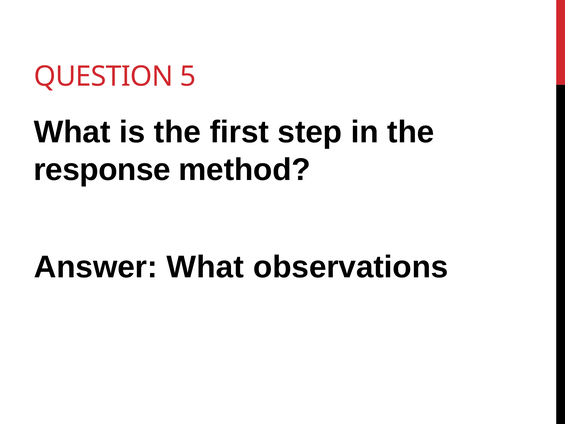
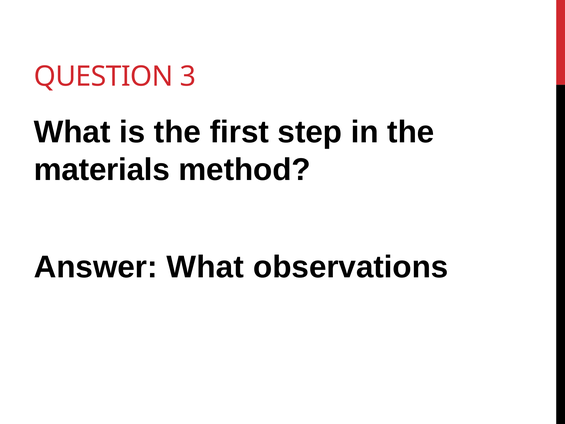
5: 5 -> 3
response: response -> materials
